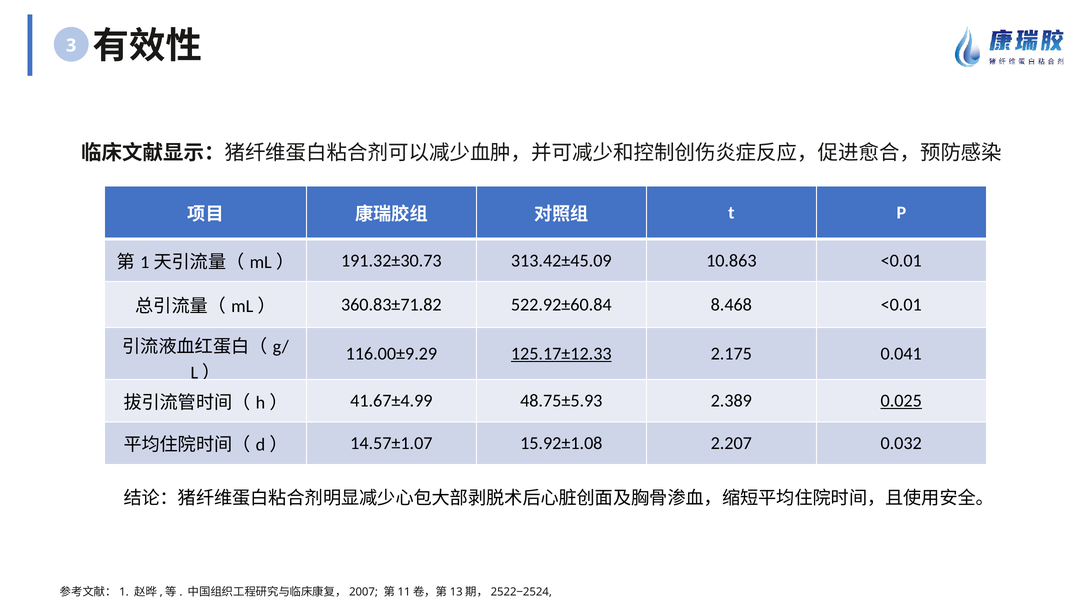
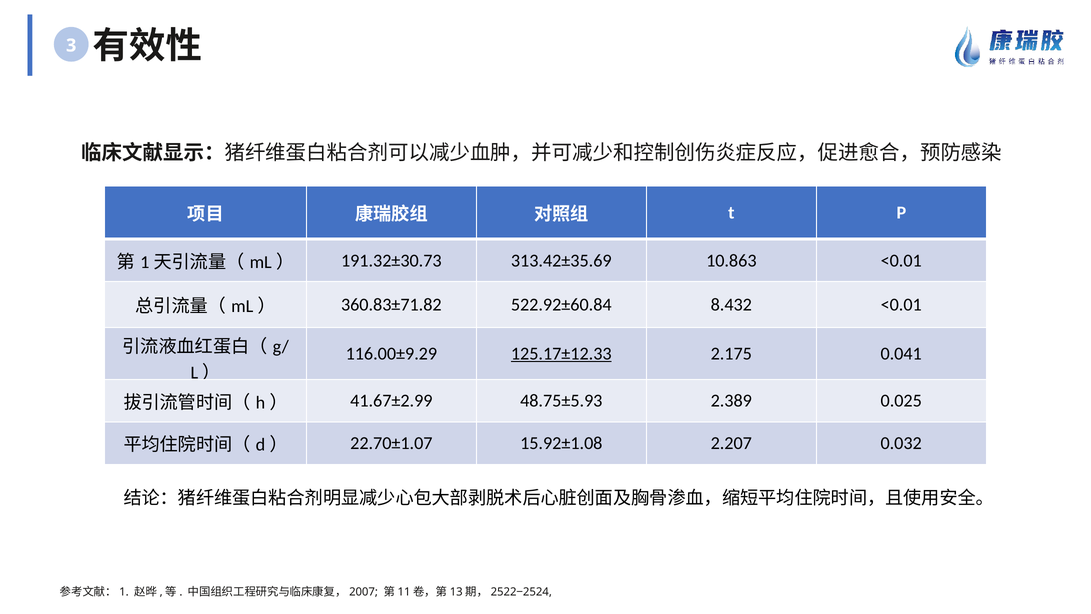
313.42±45.09: 313.42±45.09 -> 313.42±35.69
8.468: 8.468 -> 8.432
41.67±4.99: 41.67±4.99 -> 41.67±2.99
0.025 underline: present -> none
14.57±1.07: 14.57±1.07 -> 22.70±1.07
